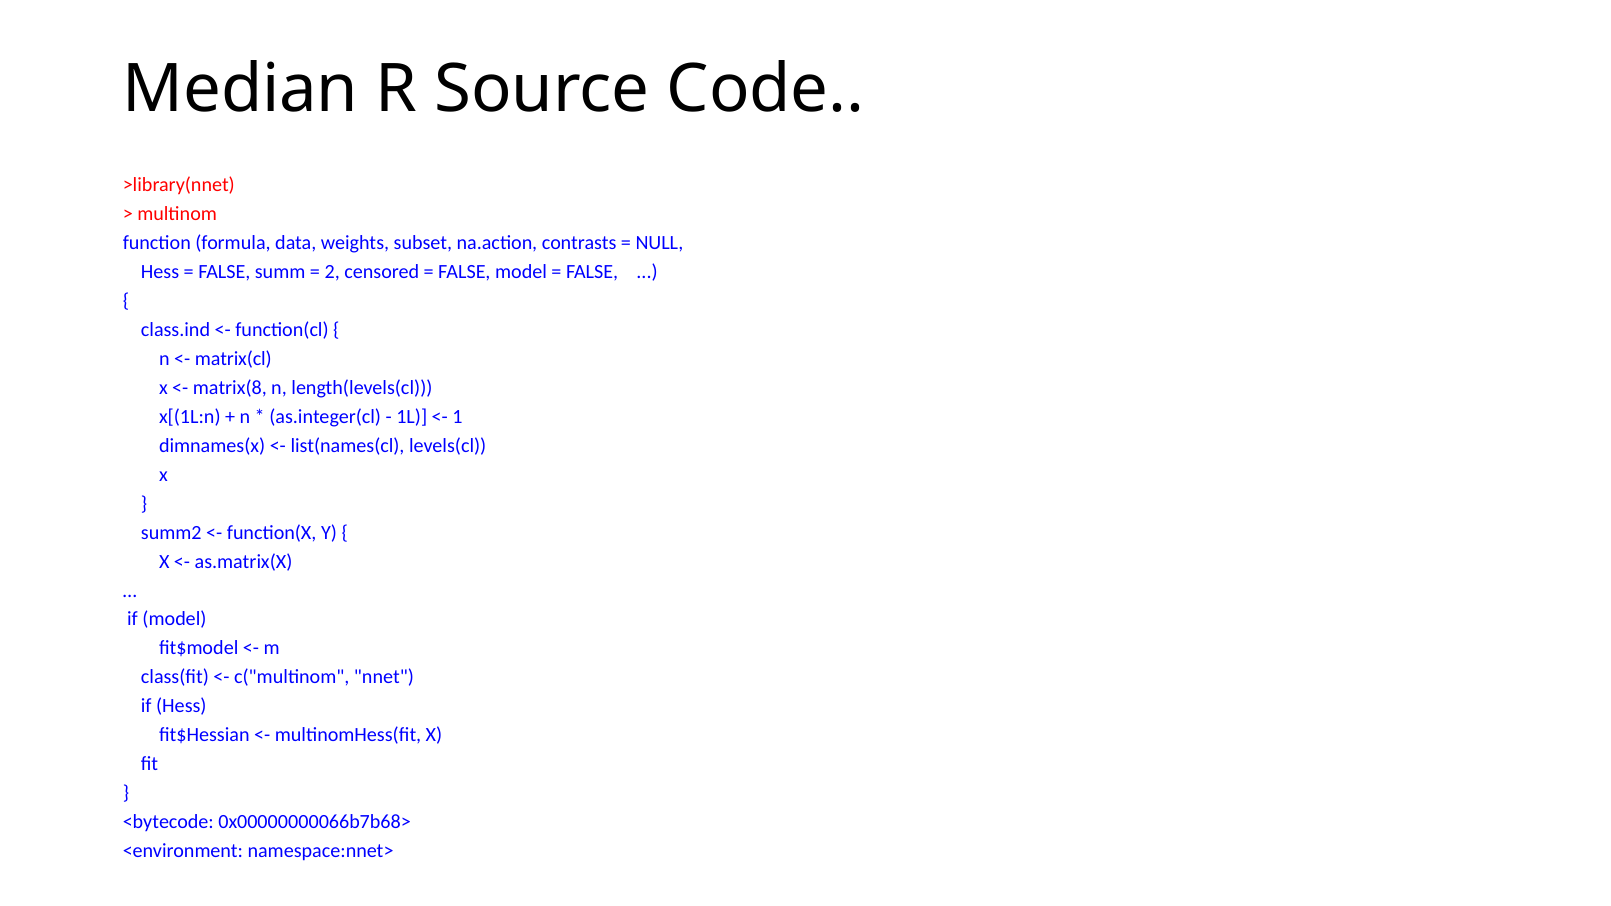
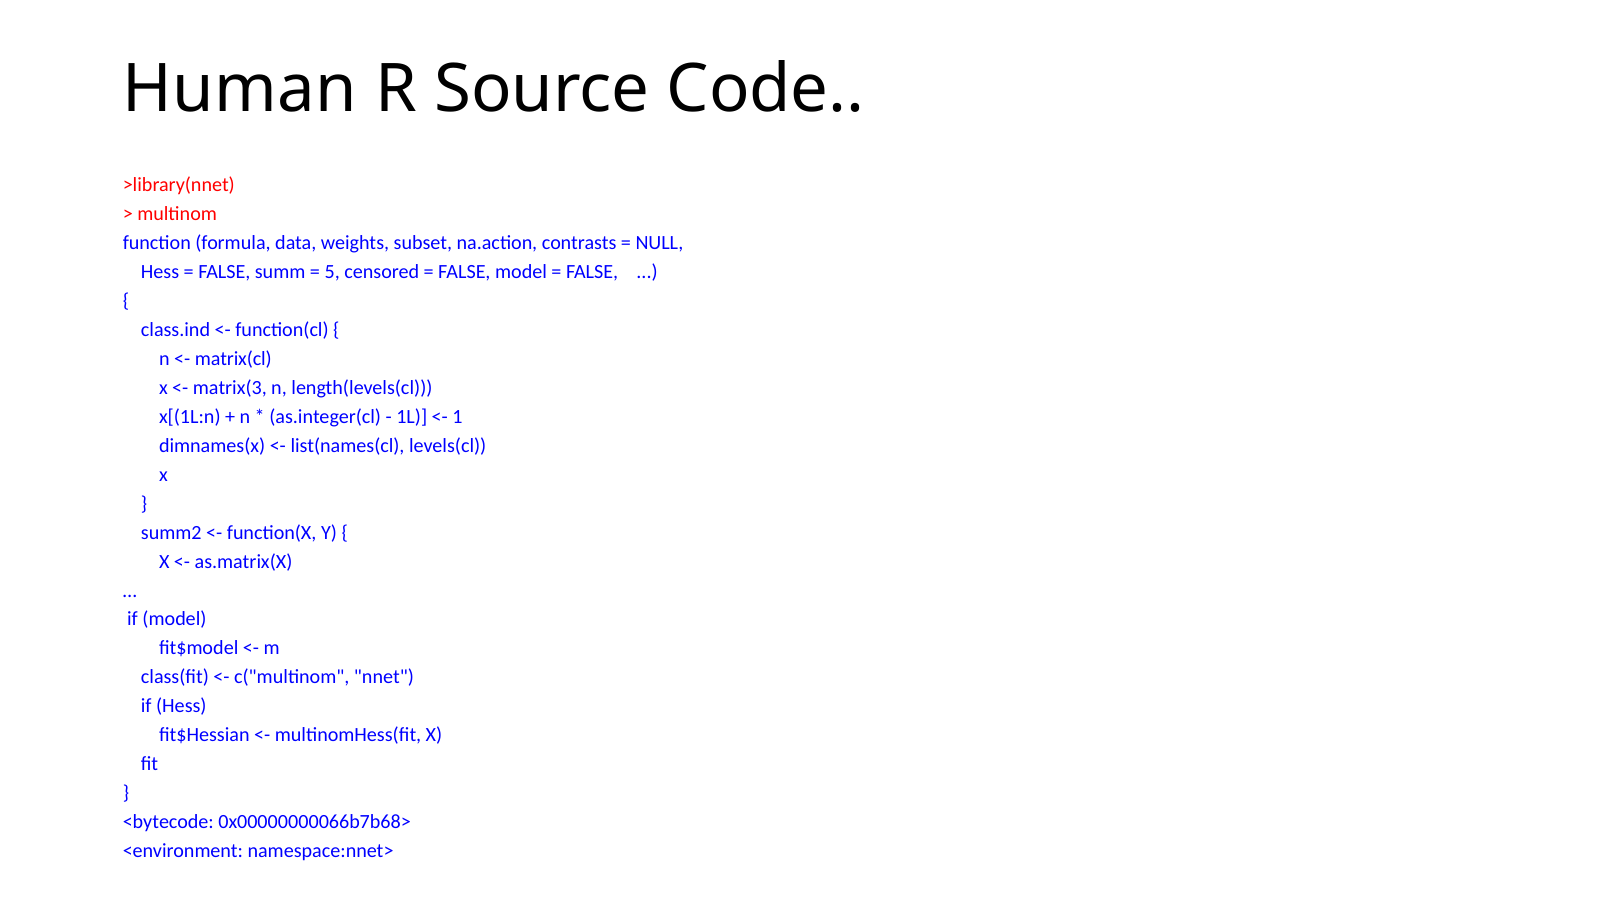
Median: Median -> Human
2: 2 -> 5
matrix(8: matrix(8 -> matrix(3
